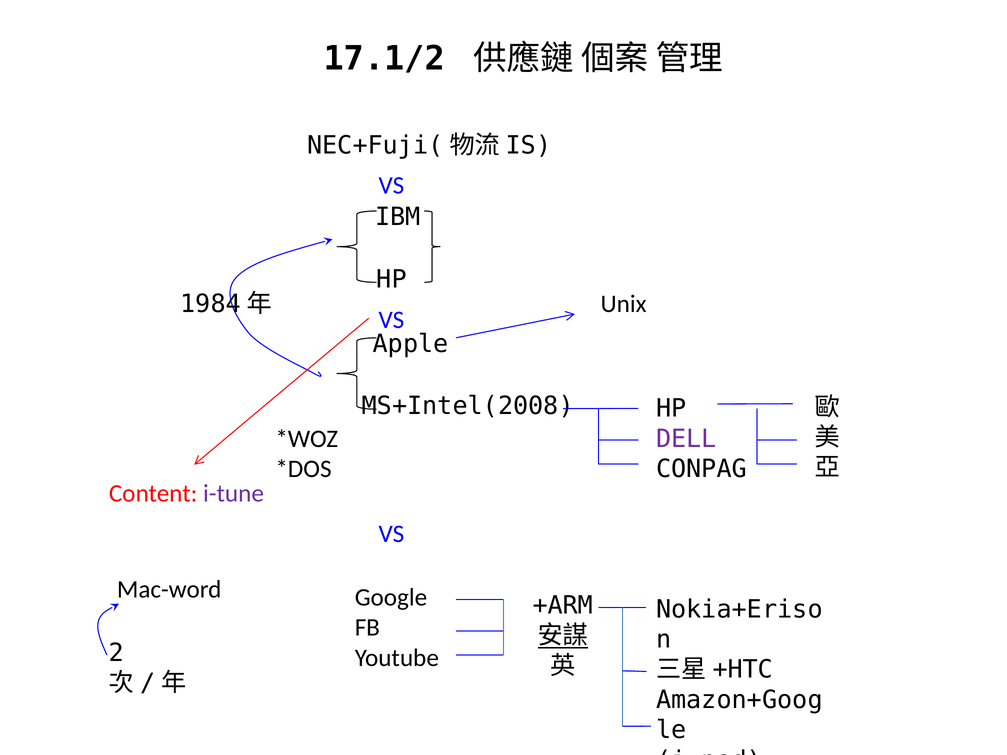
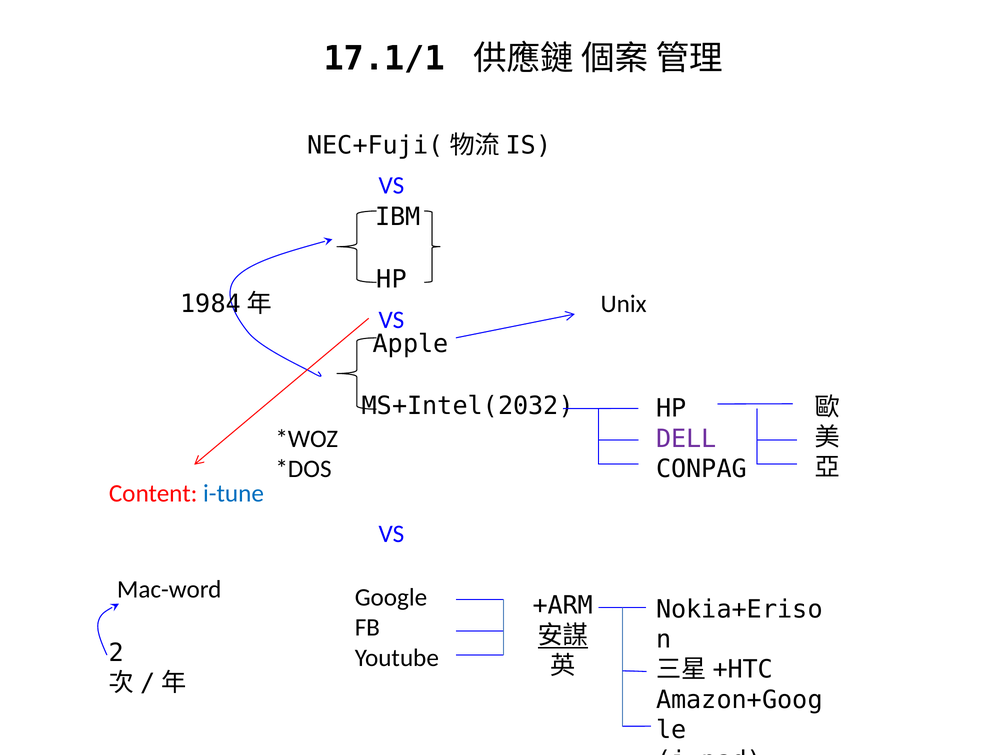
17.1/2: 17.1/2 -> 17.1/1
MS+Intel(2008: MS+Intel(2008 -> MS+Intel(2032
i-tune colour: purple -> blue
